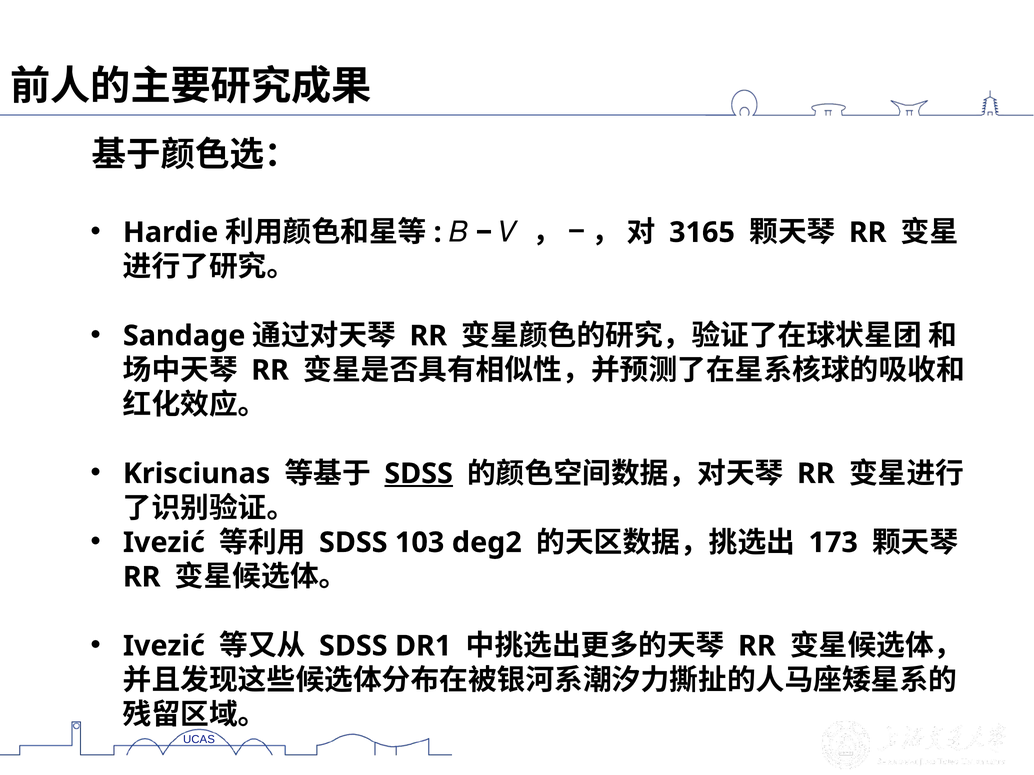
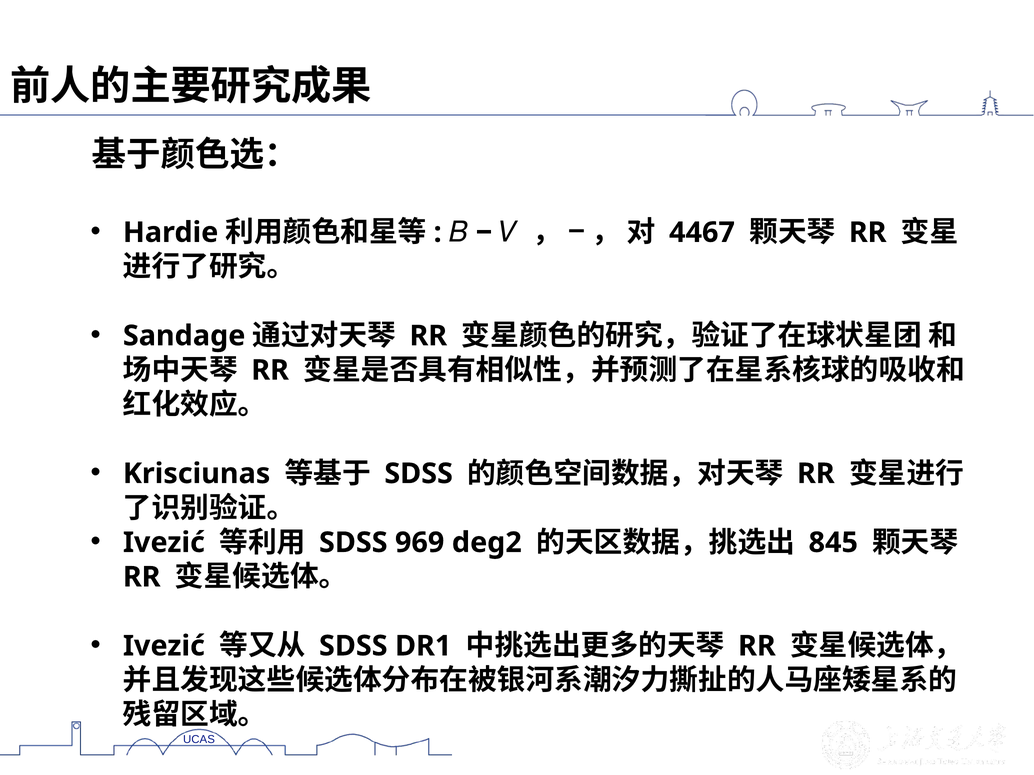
3165: 3165 -> 4467
SDSS at (419, 474) underline: present -> none
103: 103 -> 969
173: 173 -> 845
